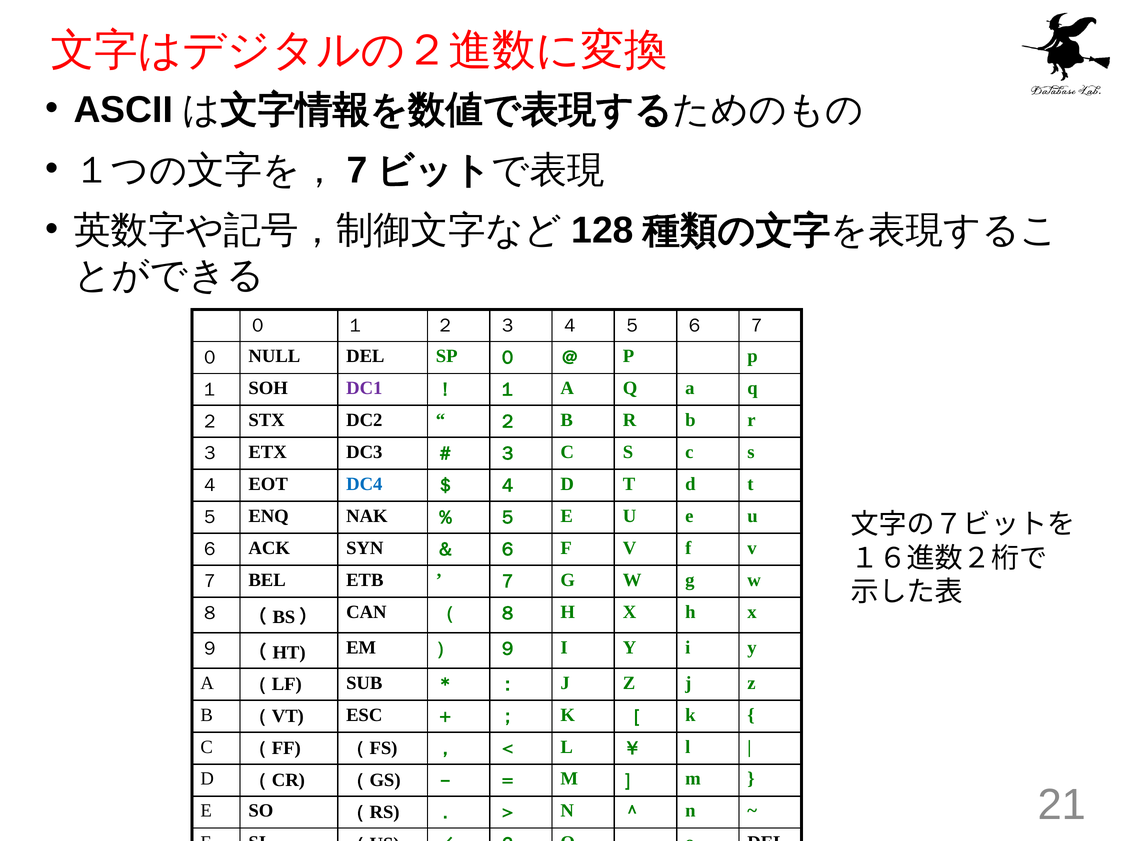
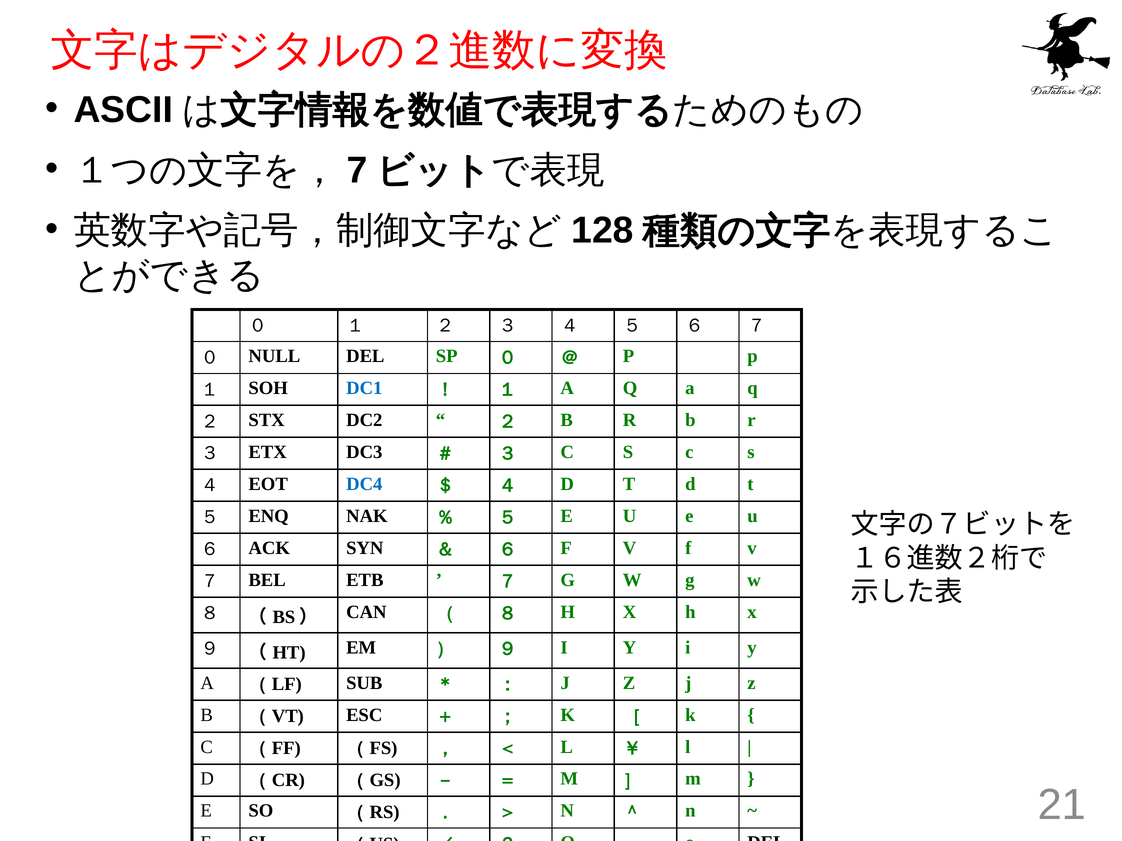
DC1 colour: purple -> blue
